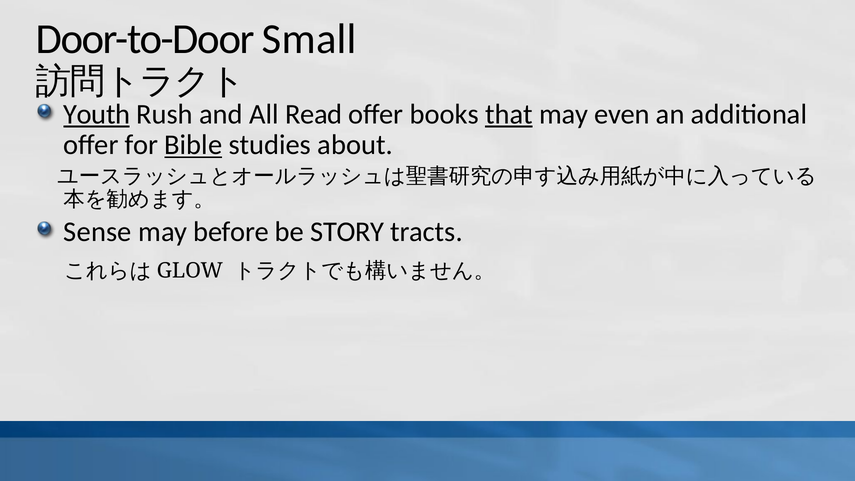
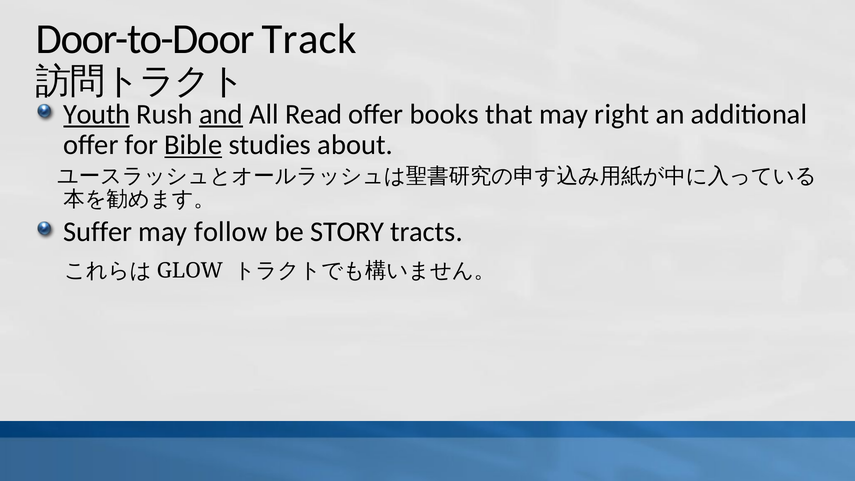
Small: Small -> Track
and underline: none -> present
that underline: present -> none
even: even -> right
Sense: Sense -> Suffer
before: before -> follow
